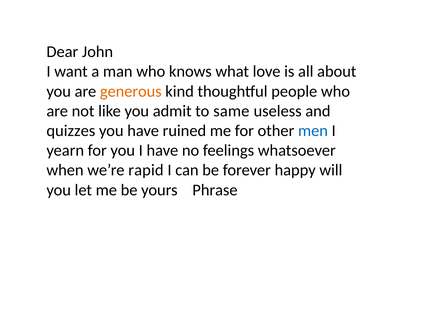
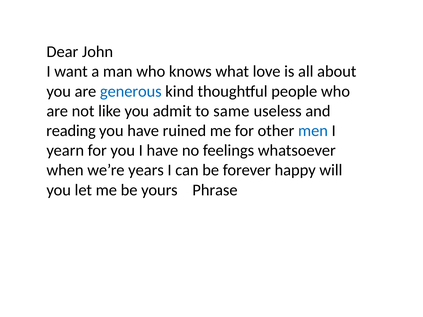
generous colour: orange -> blue
quizzes: quizzes -> reading
rapid: rapid -> years
